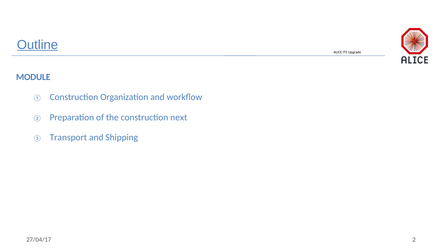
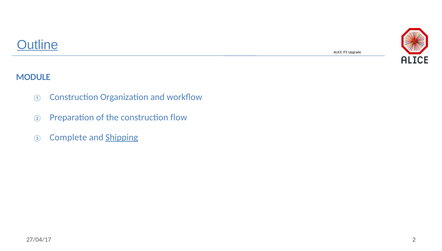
next: next -> flow
Transport: Transport -> Complete
Shipping underline: none -> present
